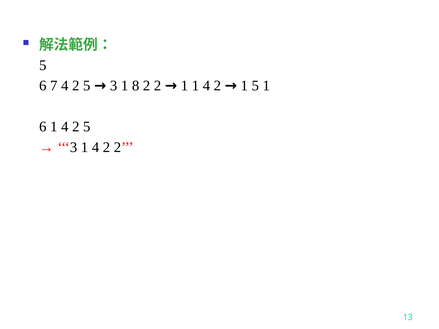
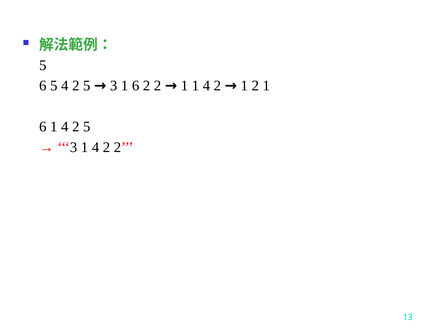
6 7: 7 -> 5
3 1 8: 8 -> 6
1 5: 5 -> 2
